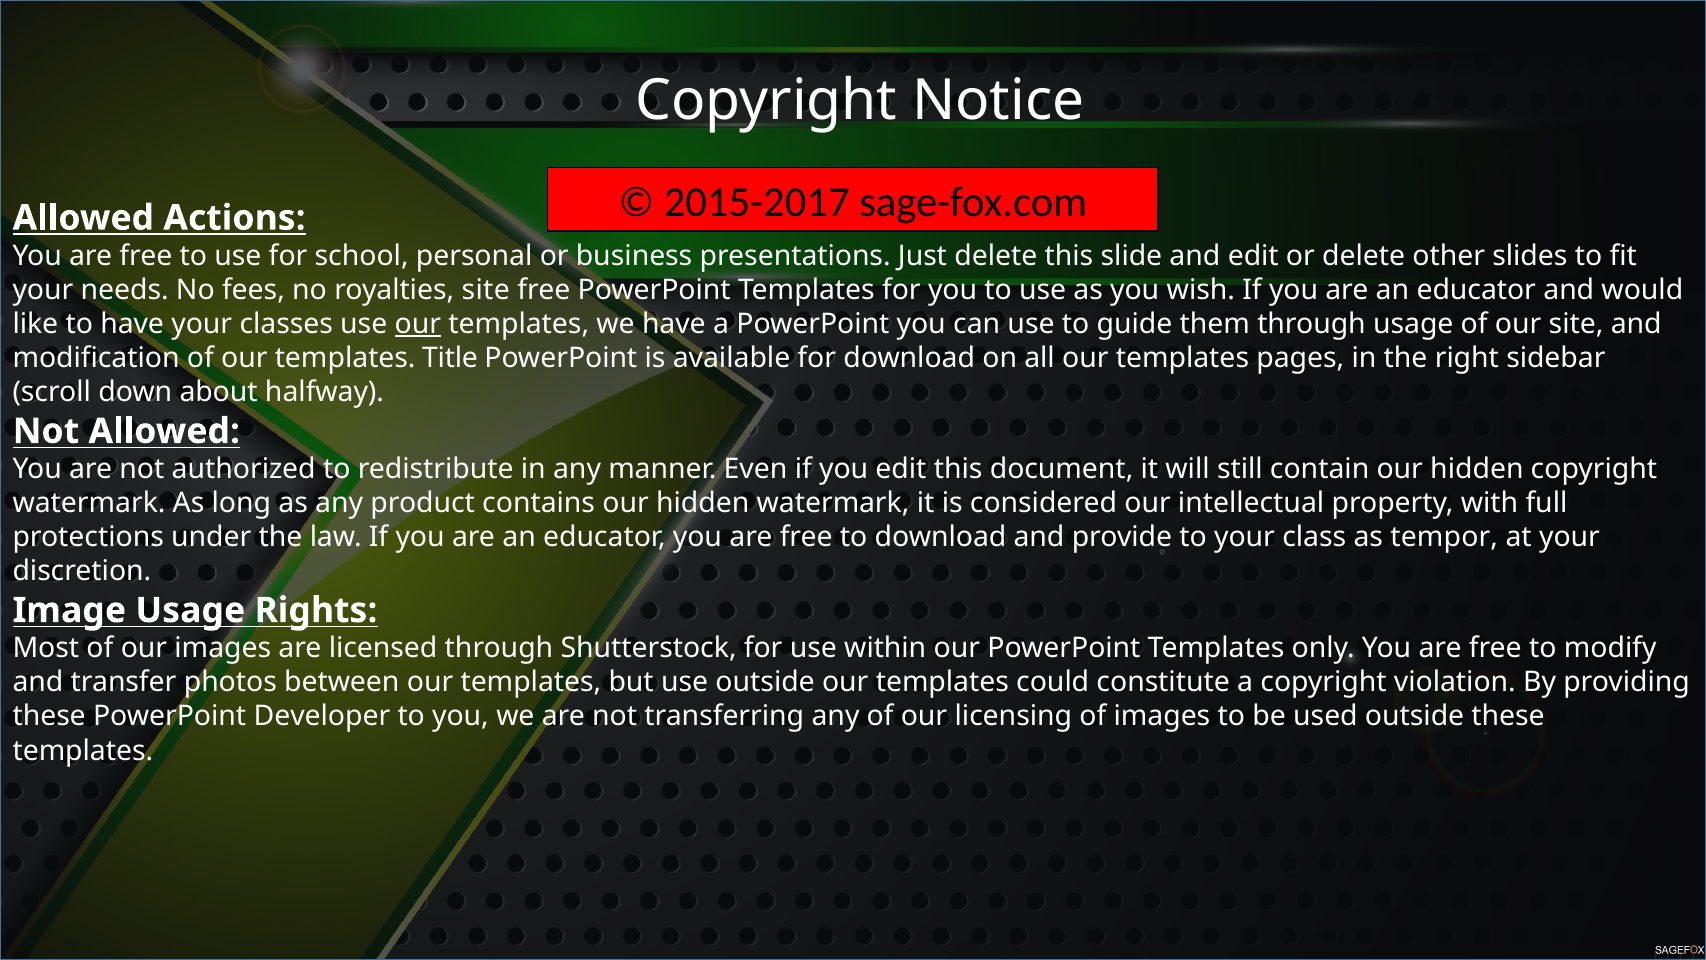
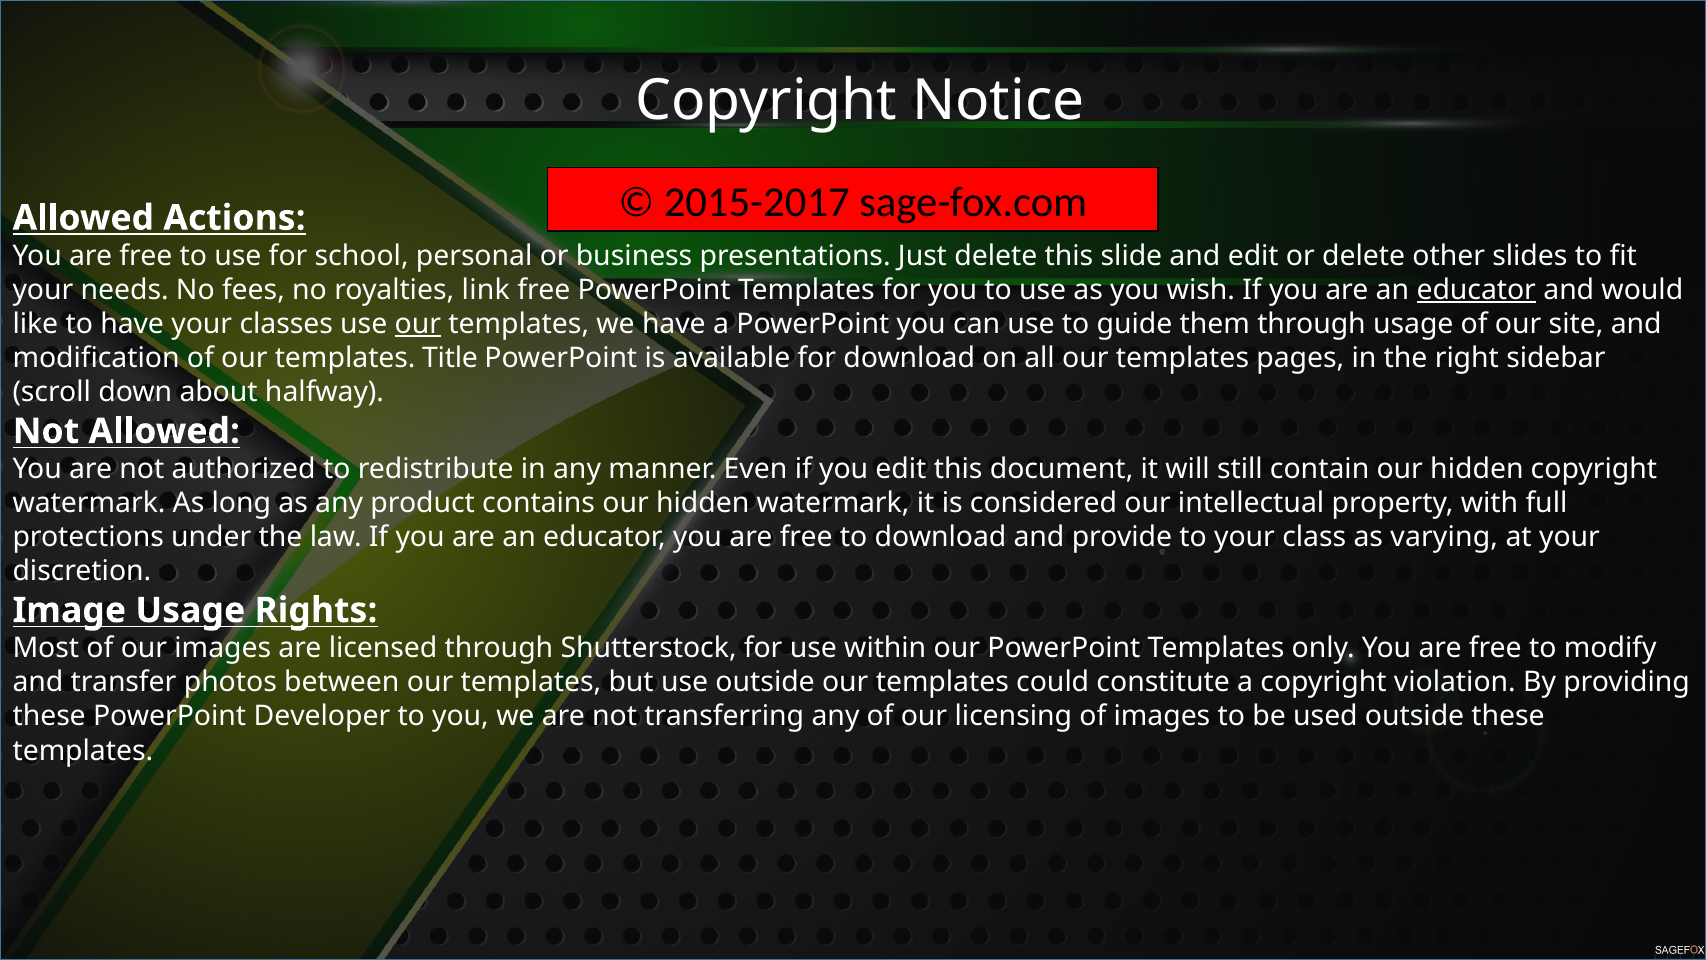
royalties site: site -> link
educator at (1476, 290) underline: none -> present
tempor: tempor -> varying
